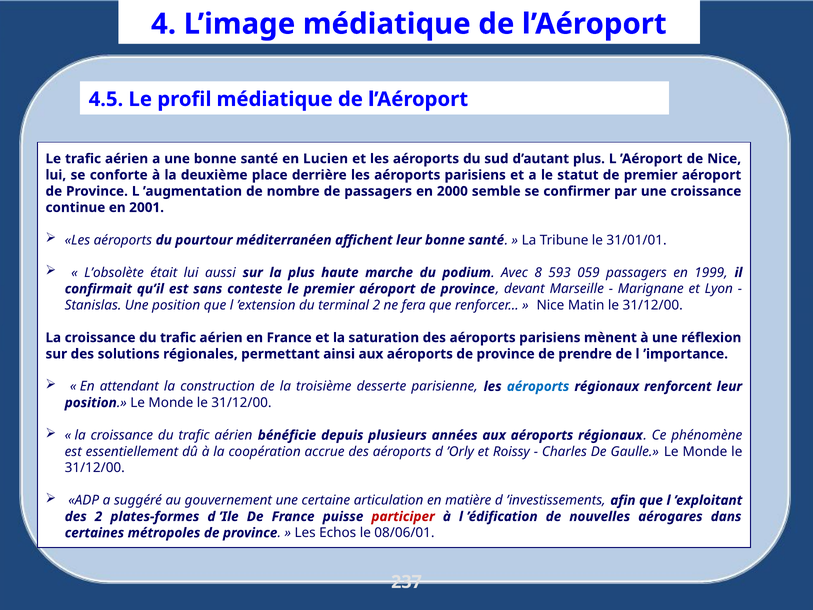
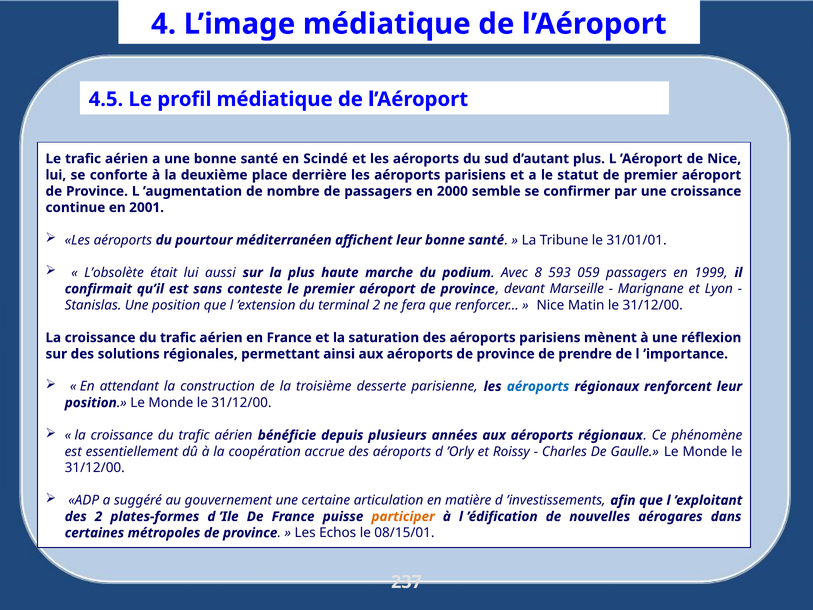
Lucien: Lucien -> Scindé
participer colour: red -> orange
08/06/01: 08/06/01 -> 08/15/01
